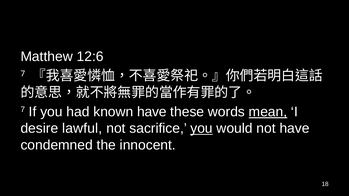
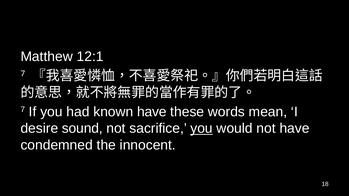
12:6: 12:6 -> 12:1
mean underline: present -> none
lawful: lawful -> sound
